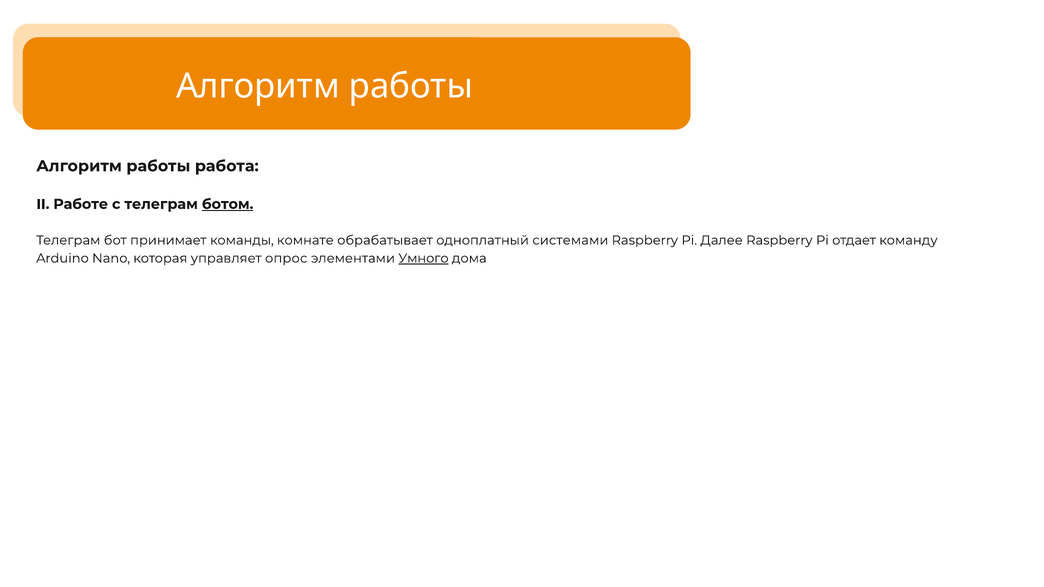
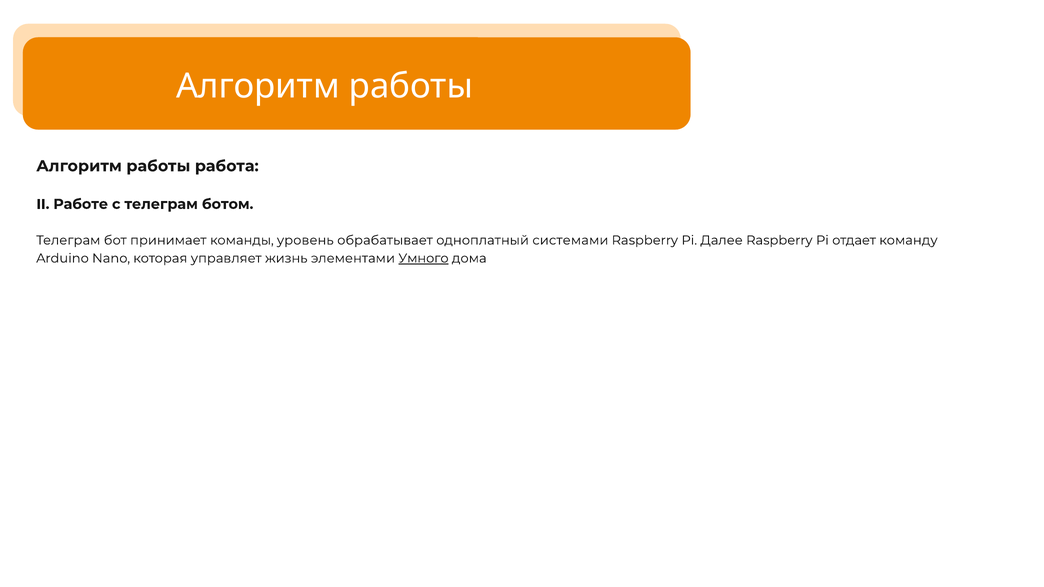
ботом underline: present -> none
комнате: комнате -> уровень
опрос: опрос -> жизнь
